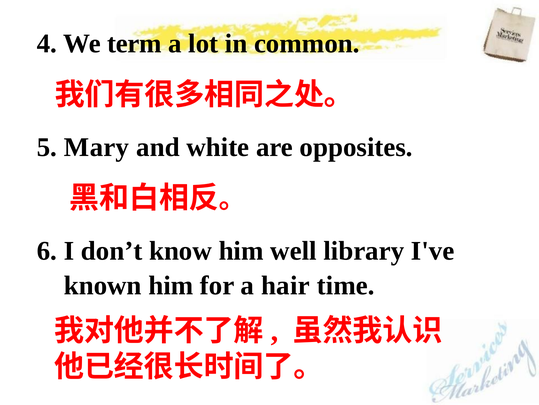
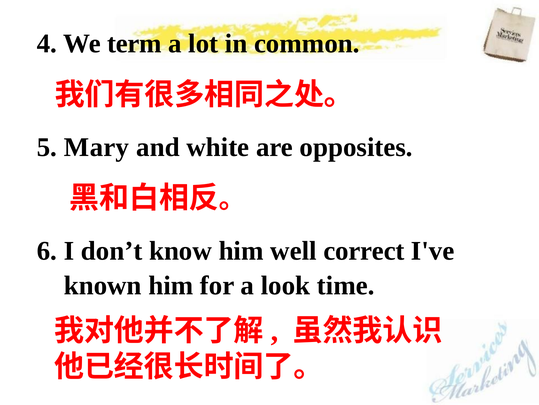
library: library -> correct
hair: hair -> look
